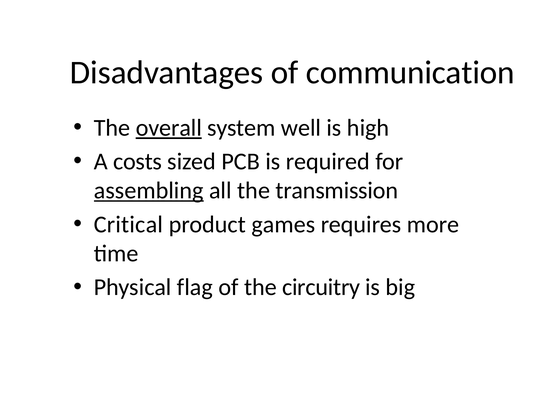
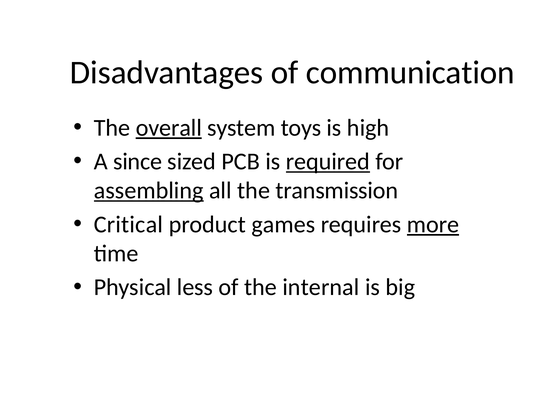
well: well -> toys
costs: costs -> since
required underline: none -> present
more underline: none -> present
flag: flag -> less
circuitry: circuitry -> internal
